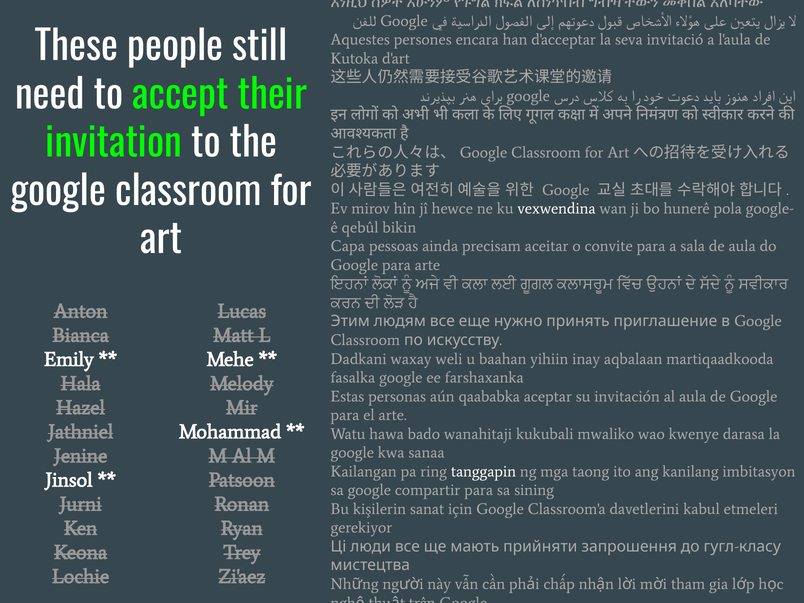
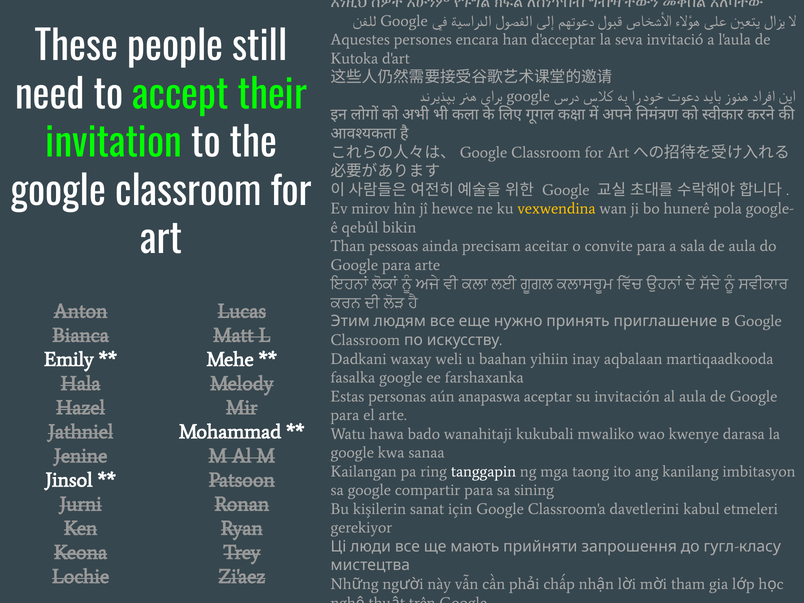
vexwendina colour: white -> yellow
Capa: Capa -> Than
qaababka: qaababka -> anapaswa
